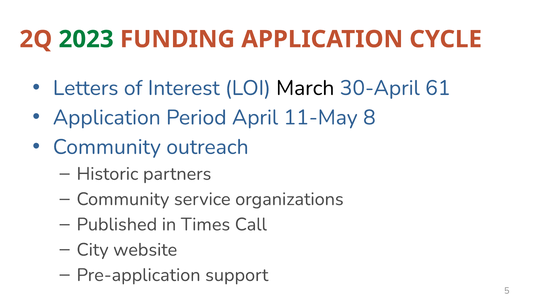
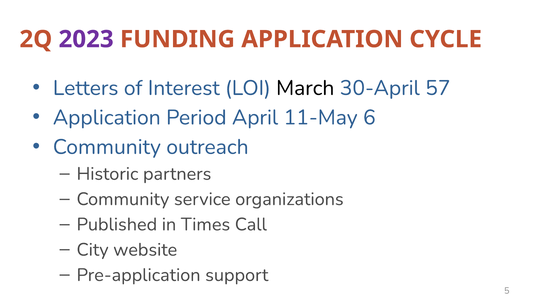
2023 colour: green -> purple
61: 61 -> 57
8: 8 -> 6
